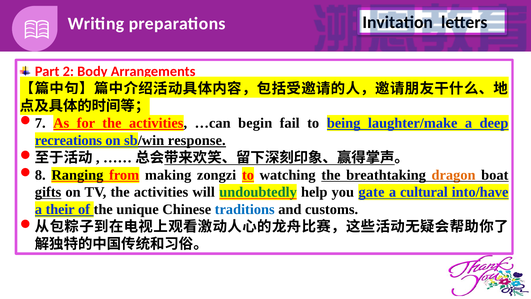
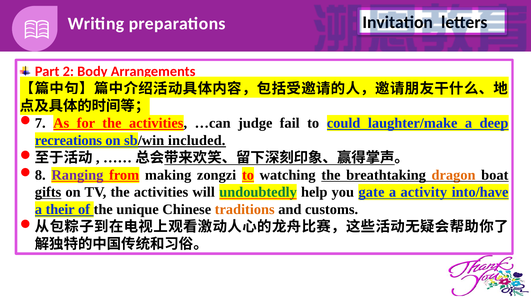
begin: begin -> judge
being: being -> could
response: response -> included
Ranging colour: black -> purple
cultural: cultural -> activity
traditions colour: blue -> orange
